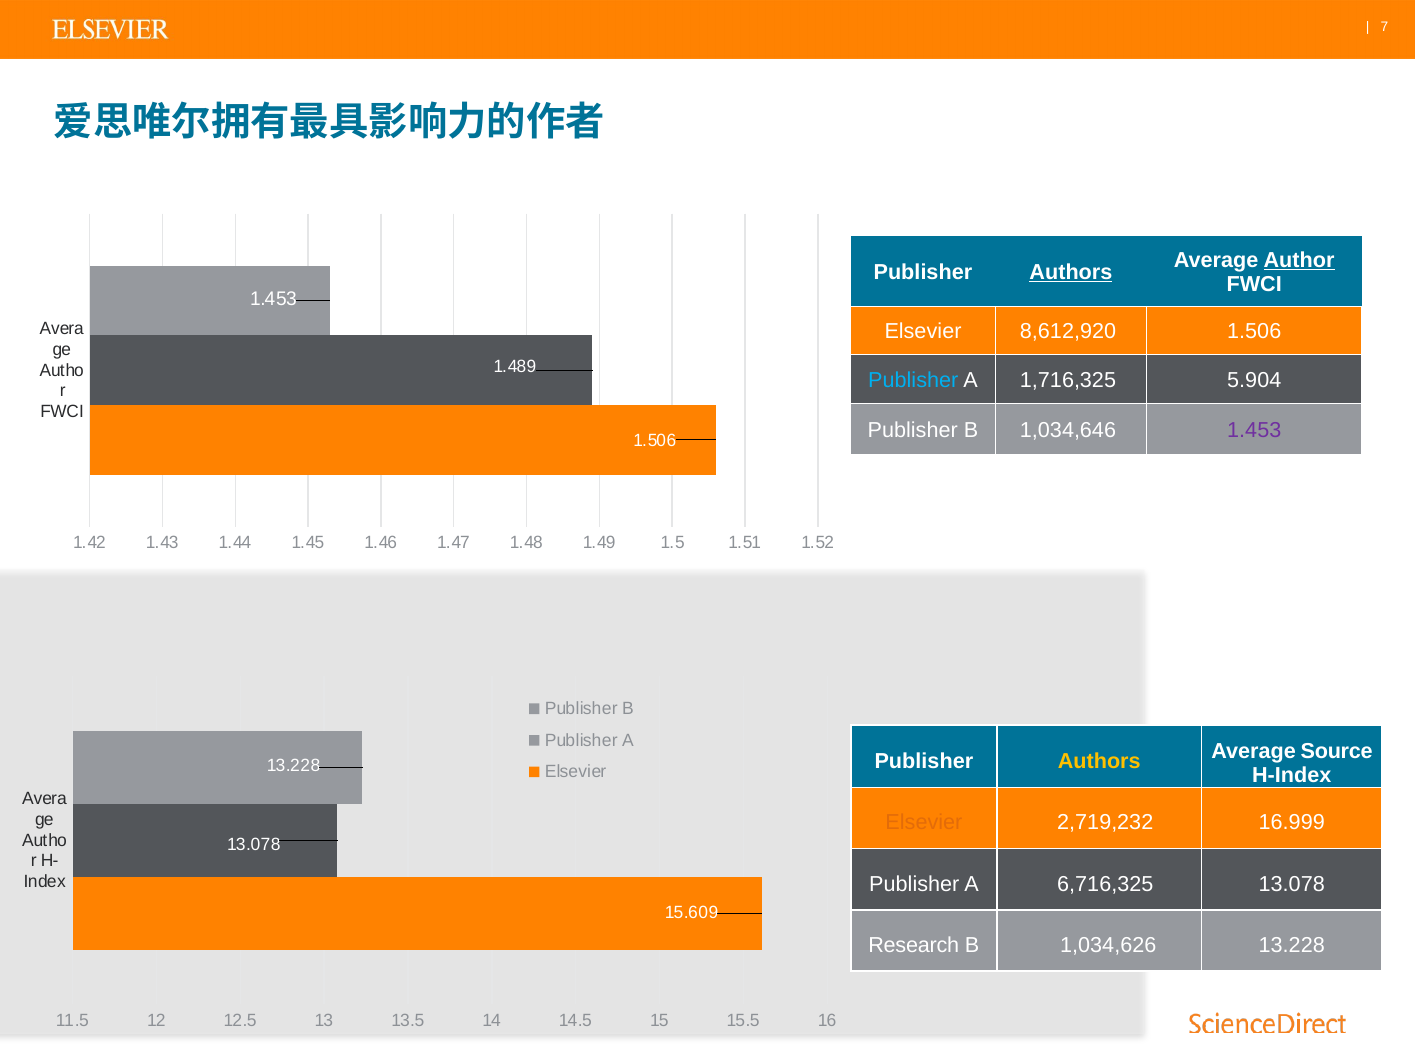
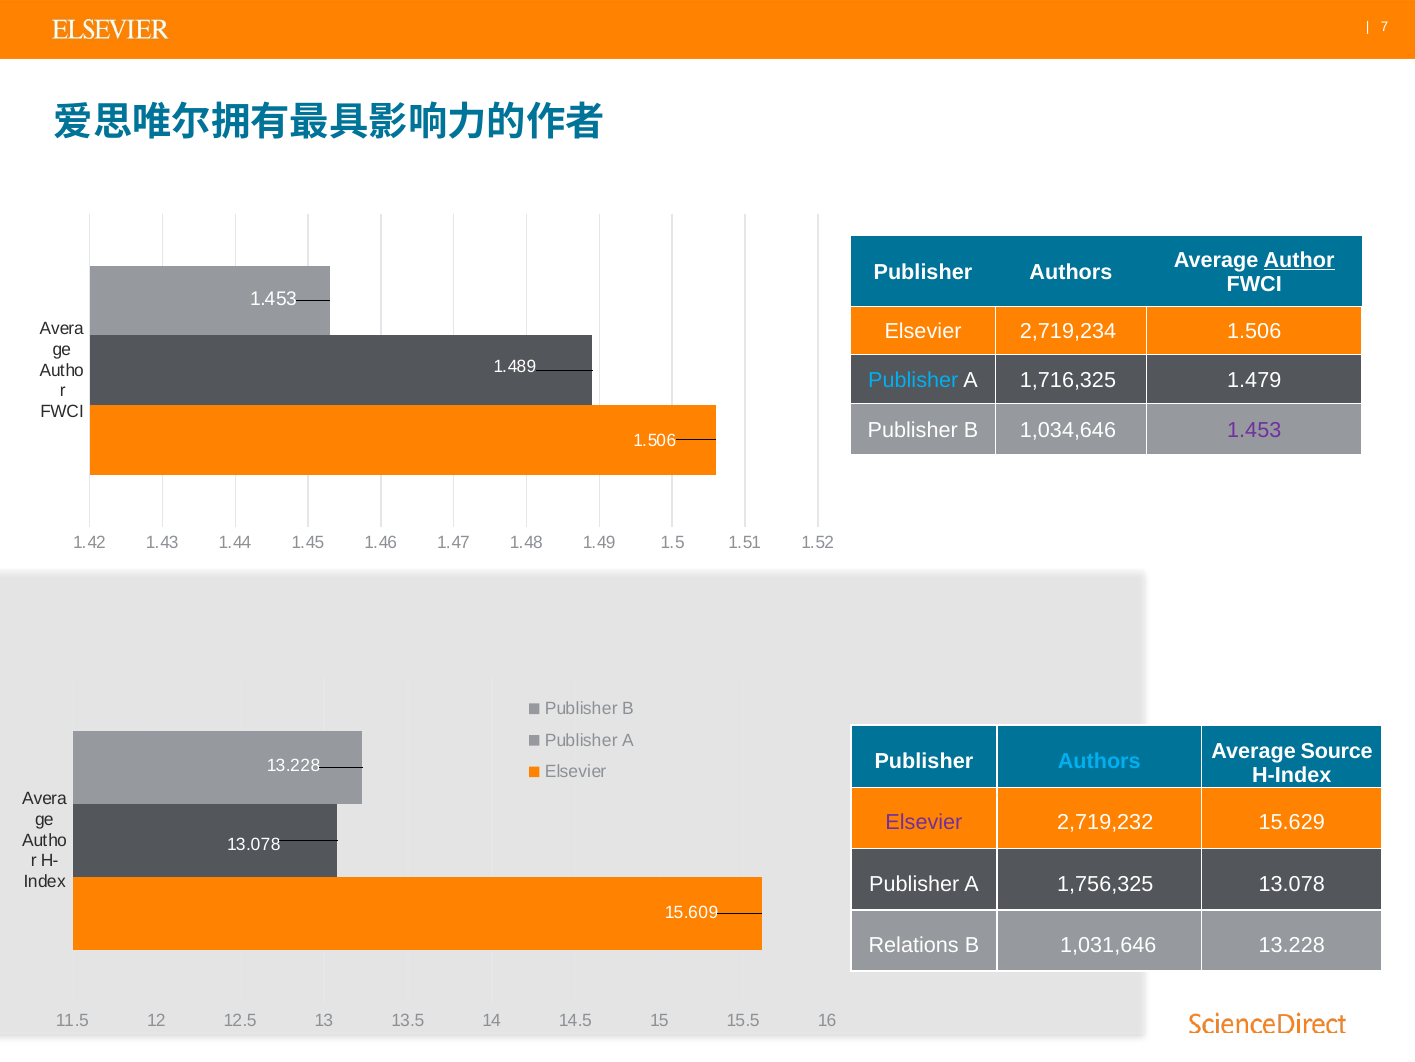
Authors at (1071, 272) underline: present -> none
8,612,920: 8,612,920 -> 2,719,234
5.904: 5.904 -> 1.479
Authors at (1099, 761) colour: yellow -> light blue
Elsevier at (924, 822) colour: orange -> purple
16.999: 16.999 -> 15.629
6,716,325: 6,716,325 -> 1,756,325
Research: Research -> Relations
1,034,626: 1,034,626 -> 1,031,646
